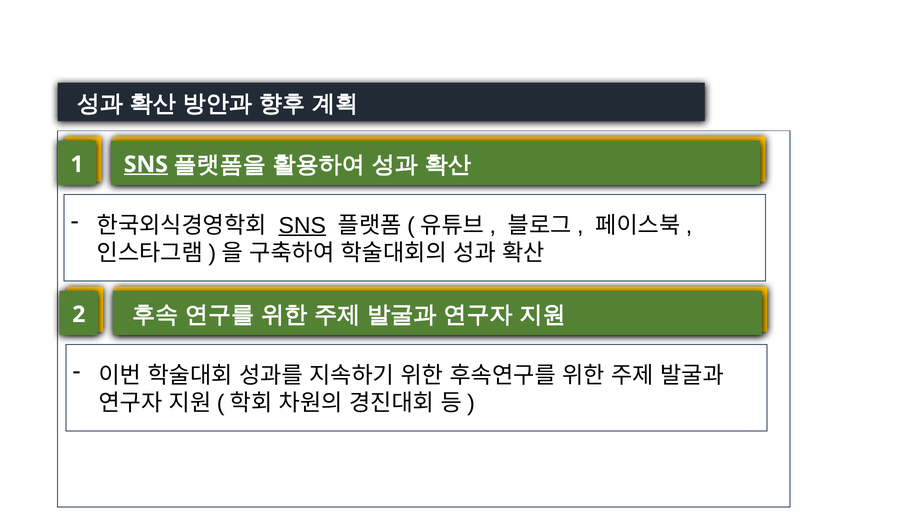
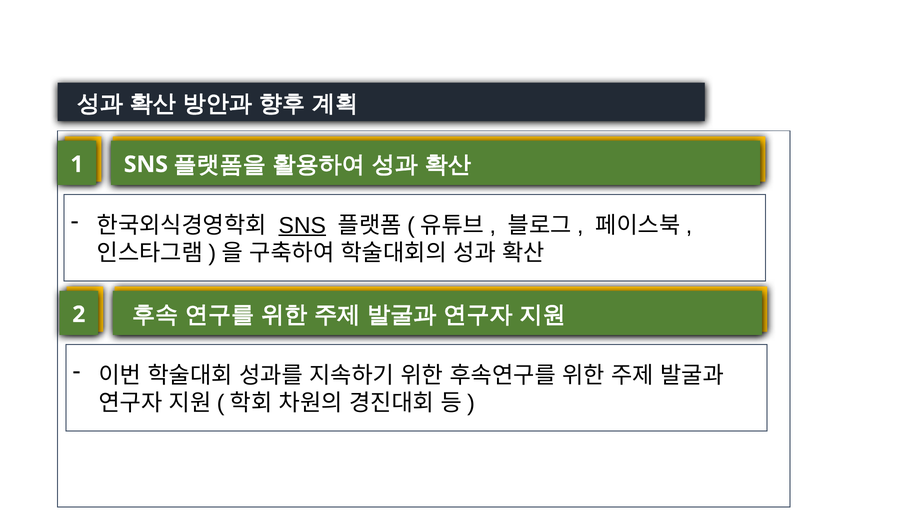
SNS at (146, 164) underline: present -> none
